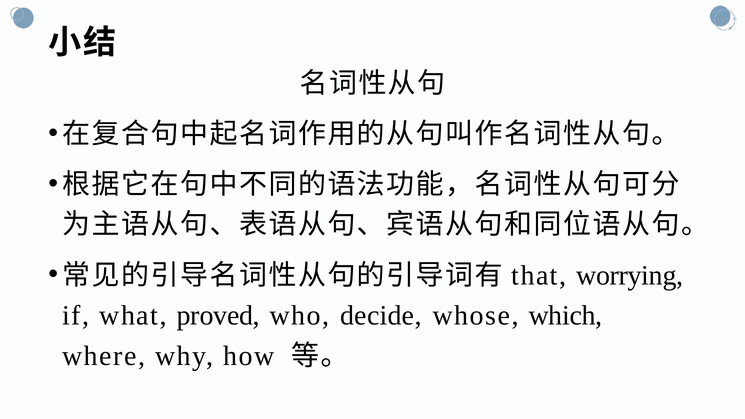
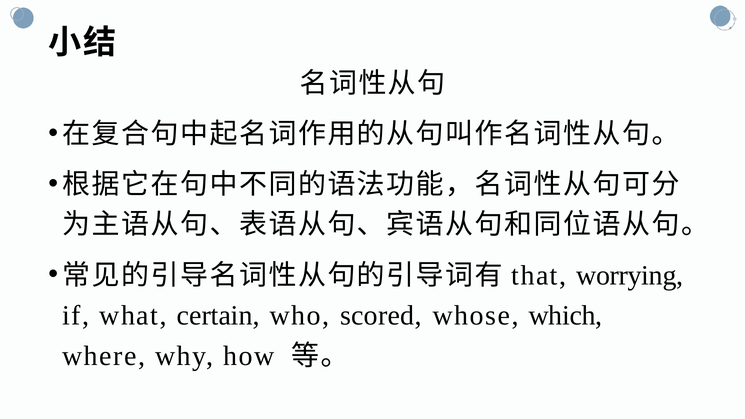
proved: proved -> certain
decide: decide -> scored
